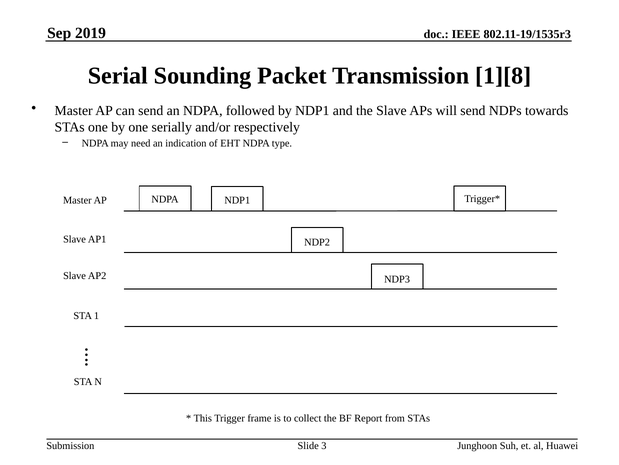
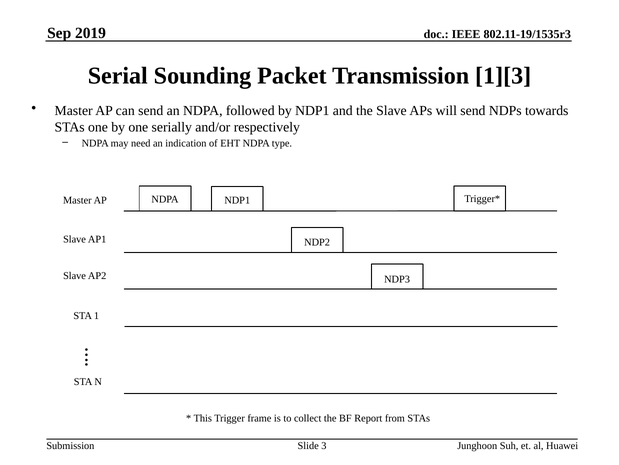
1][8: 1][8 -> 1][3
